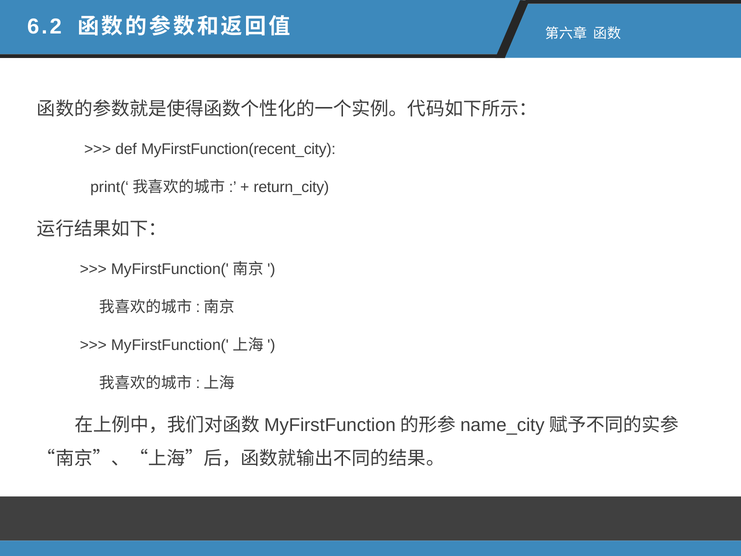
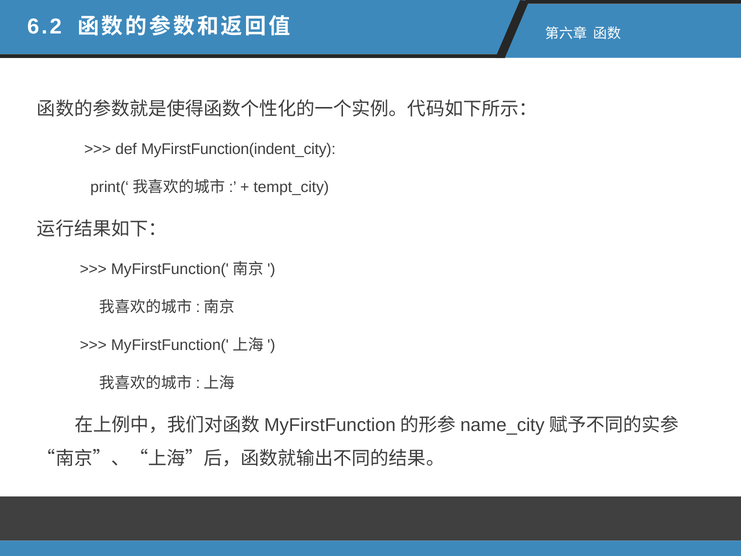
MyFirstFunction(recent_city: MyFirstFunction(recent_city -> MyFirstFunction(indent_city
return_city: return_city -> tempt_city
